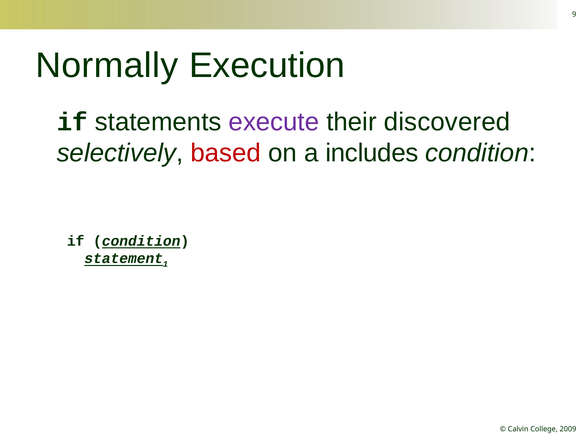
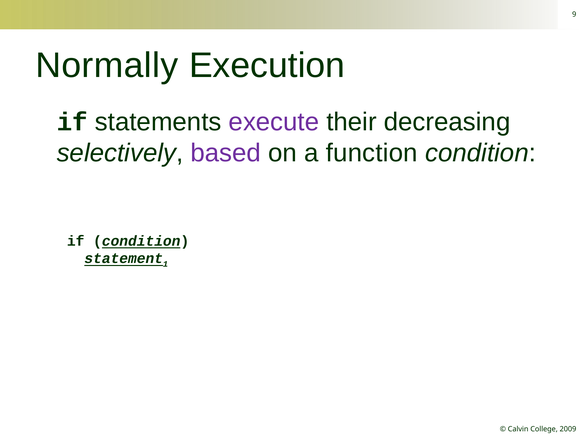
discovered: discovered -> decreasing
based colour: red -> purple
includes: includes -> function
